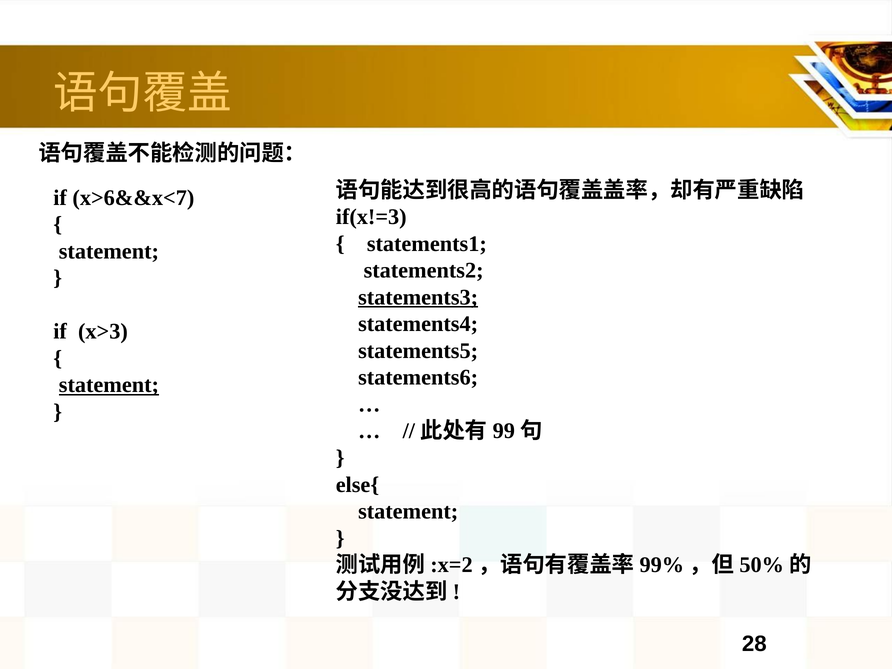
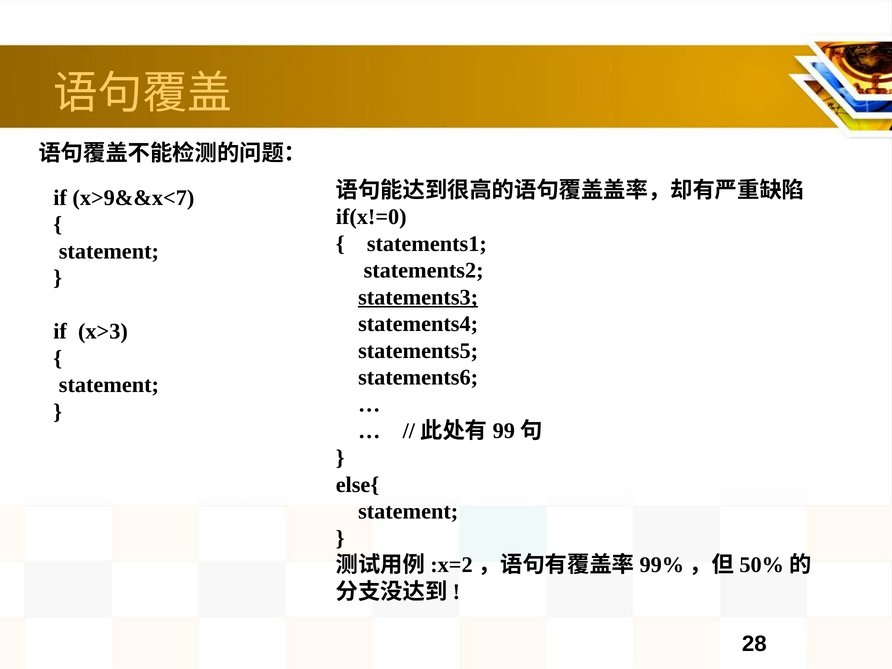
x>6&&x<7: x>6&&x<7 -> x>9&&x<7
if(x!=3: if(x!=3 -> if(x!=0
statement at (109, 385) underline: present -> none
